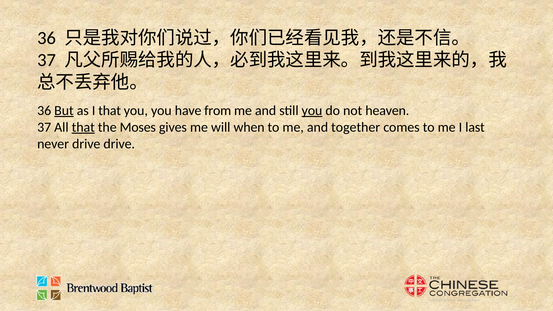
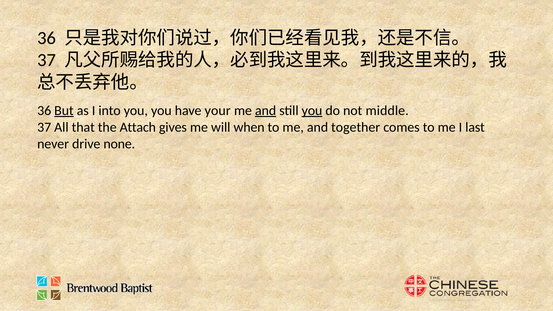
I that: that -> into
from: from -> your
and at (266, 111) underline: none -> present
heaven: heaven -> middle
that at (83, 127) underline: present -> none
Moses: Moses -> Attach
drive drive: drive -> none
